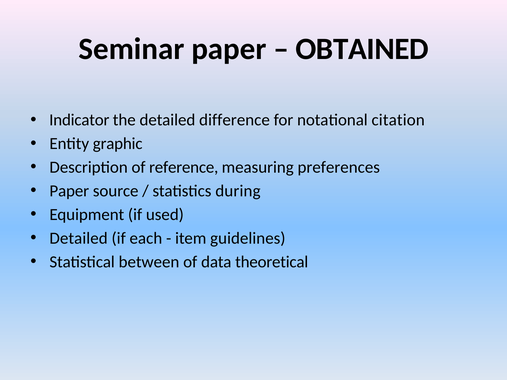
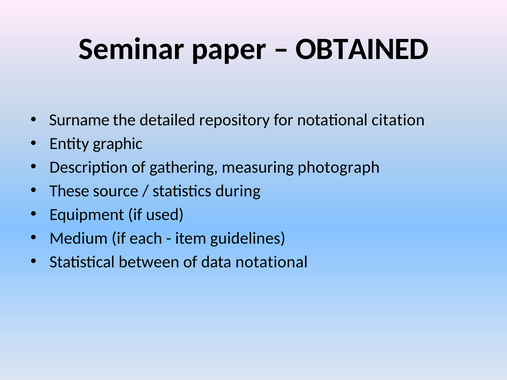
Indicator: Indicator -> Surname
difference: difference -> repository
reference: reference -> gathering
preferences: preferences -> photograph
Paper at (69, 191): Paper -> These
Detailed at (79, 238): Detailed -> Medium
data theoretical: theoretical -> notational
